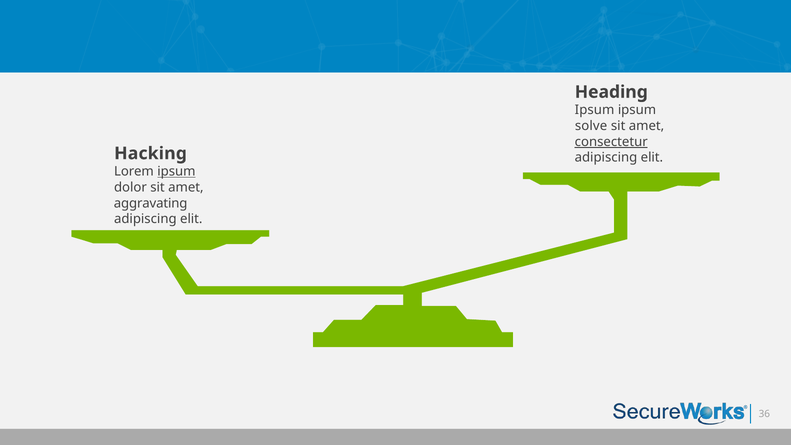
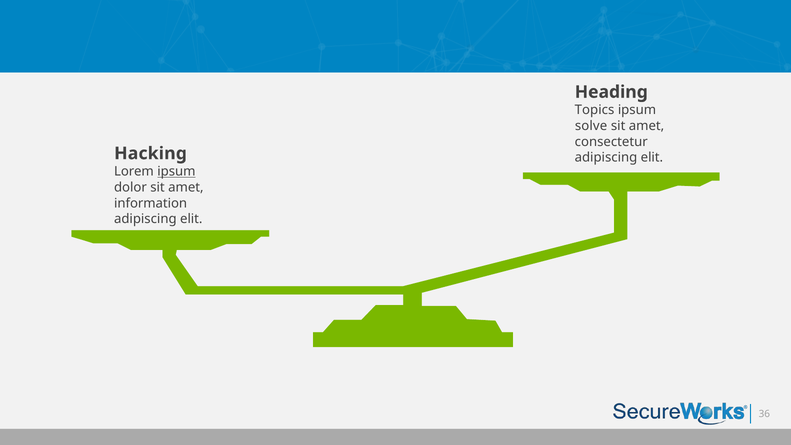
Ipsum at (595, 110): Ipsum -> Topics
consectetur underline: present -> none
aggravating: aggravating -> information
